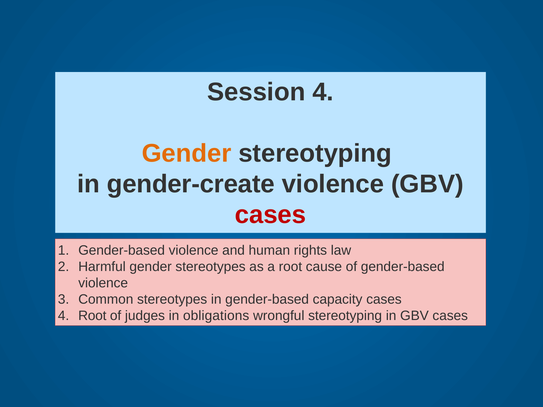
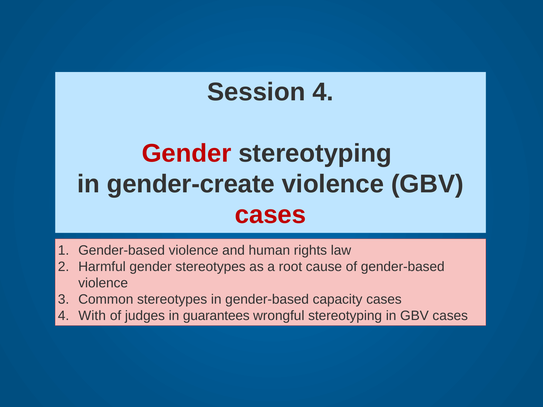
Gender at (187, 153) colour: orange -> red
4 Root: Root -> With
obligations: obligations -> guarantees
